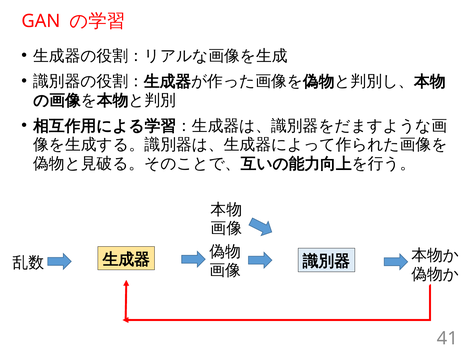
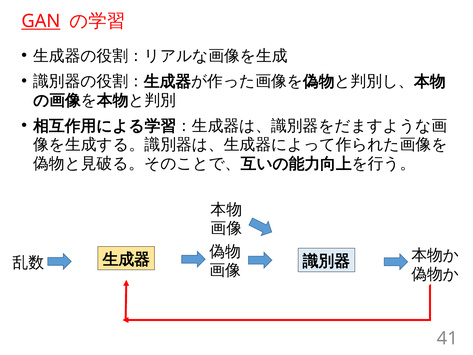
GAN underline: none -> present
